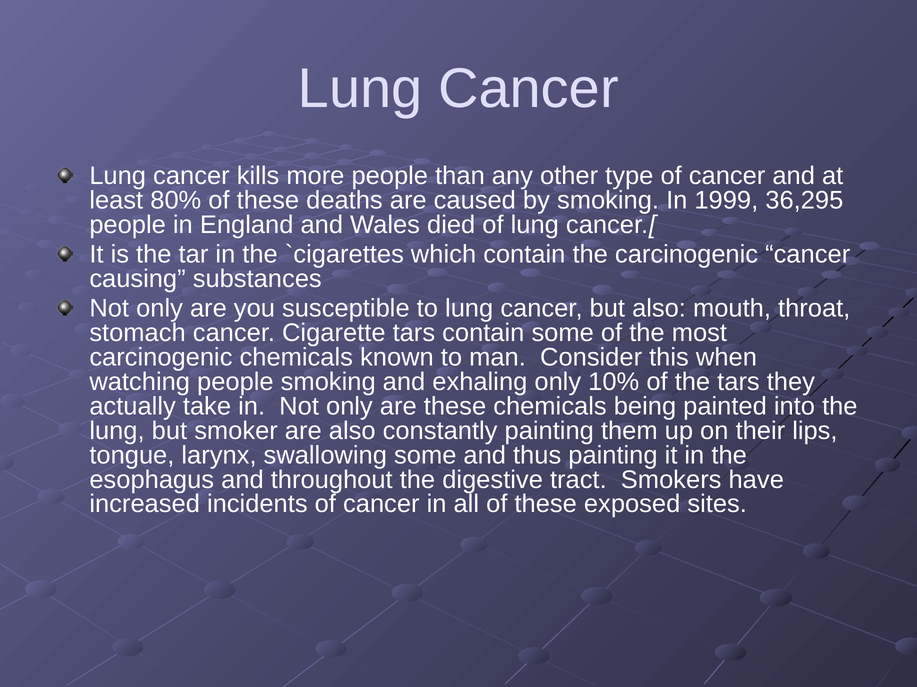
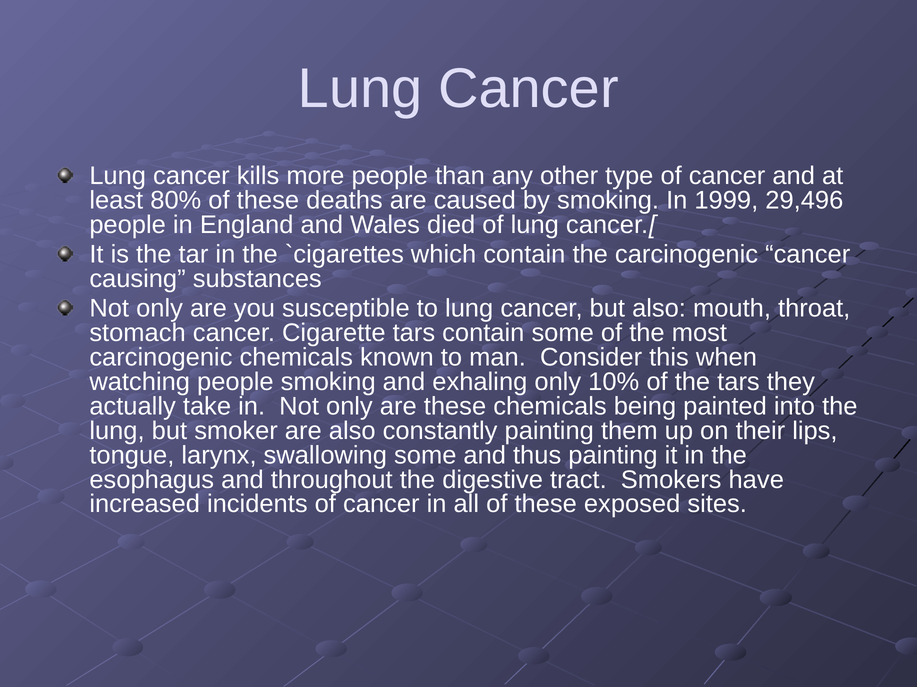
36,295: 36,295 -> 29,496
